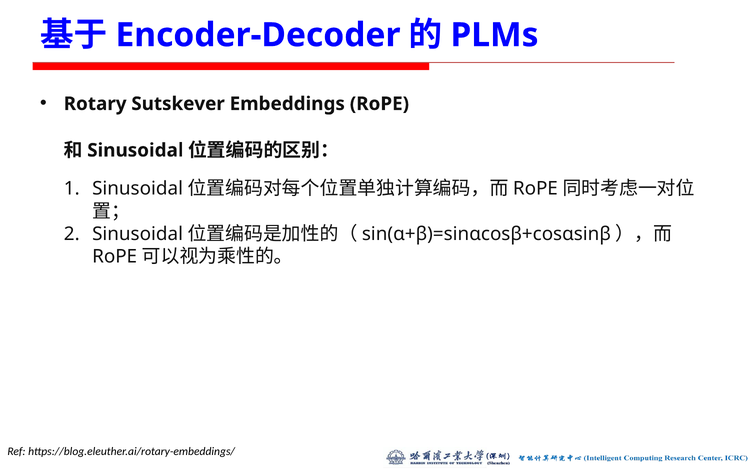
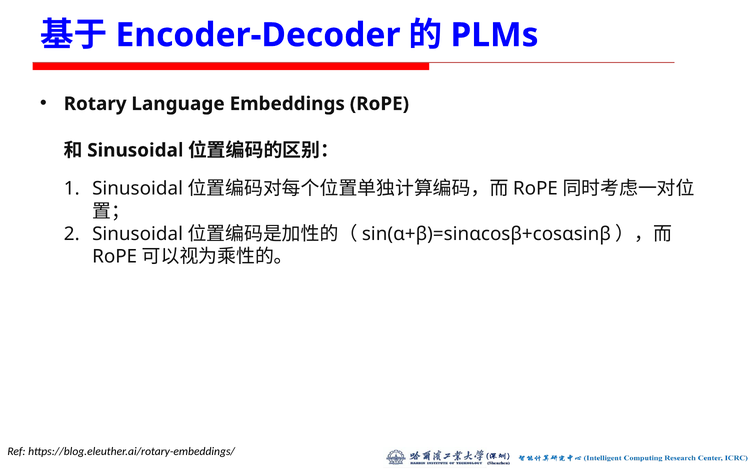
Sutskever: Sutskever -> Language
